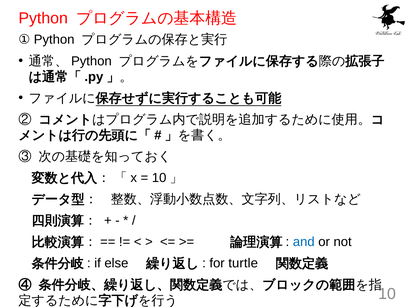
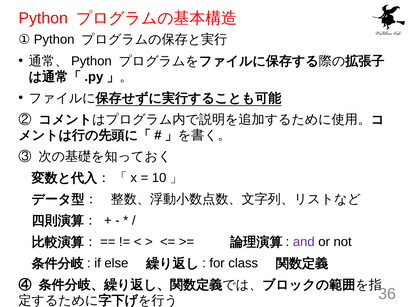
and colour: blue -> purple
turtle: turtle -> class
10: 10 -> 36
